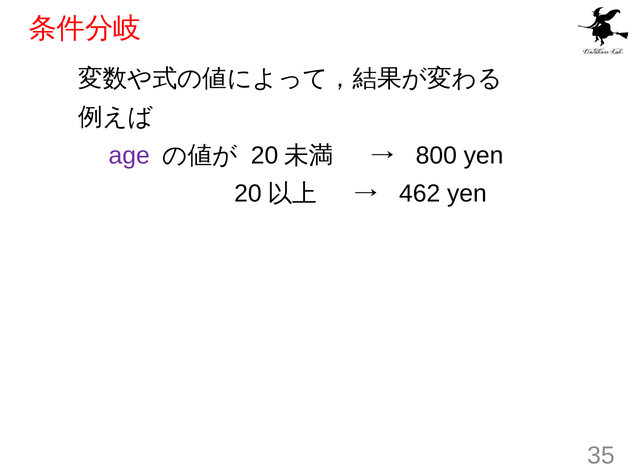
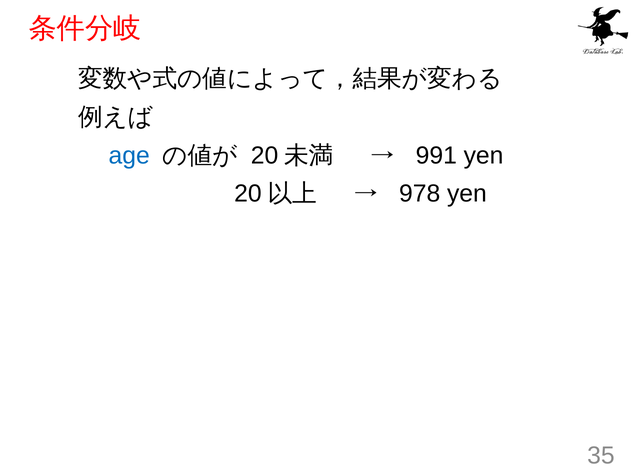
age colour: purple -> blue
800: 800 -> 991
462: 462 -> 978
